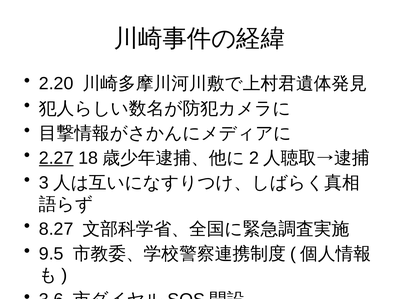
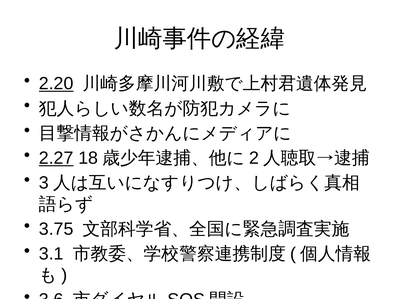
2.20 underline: none -> present
8.27: 8.27 -> 3.75
9.5: 9.5 -> 3.1
